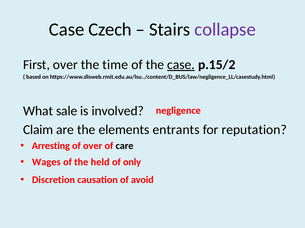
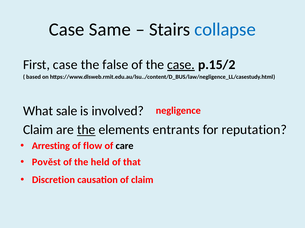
Czech: Czech -> Same
collapse colour: purple -> blue
First over: over -> case
time: time -> false
the at (86, 130) underline: none -> present
of over: over -> flow
Wages: Wages -> Pověst
only: only -> that
of avoid: avoid -> claim
